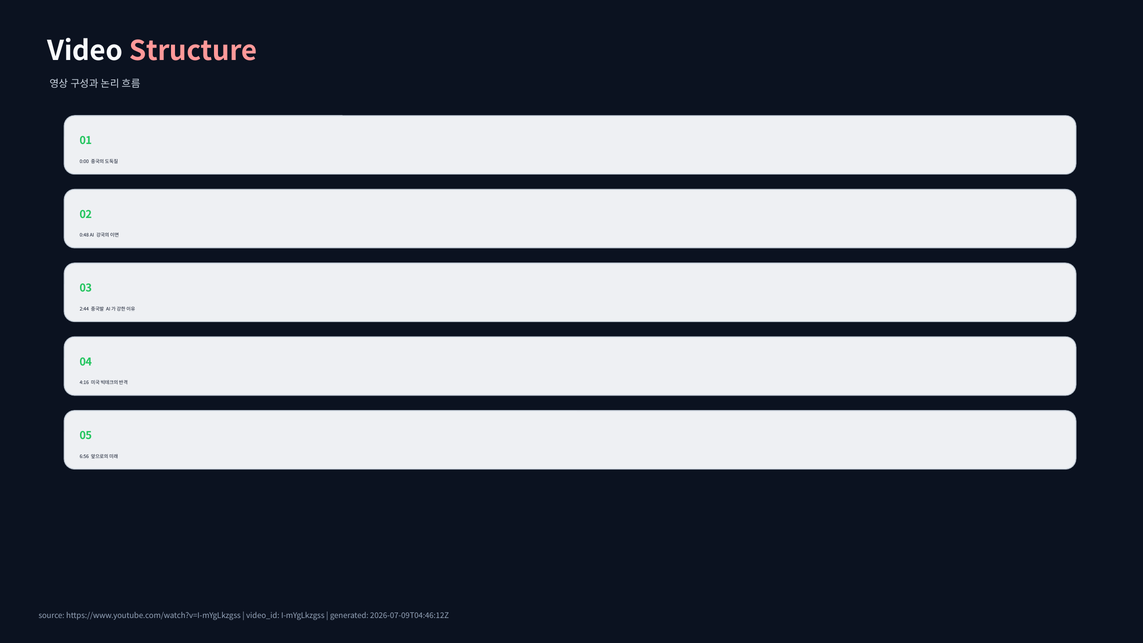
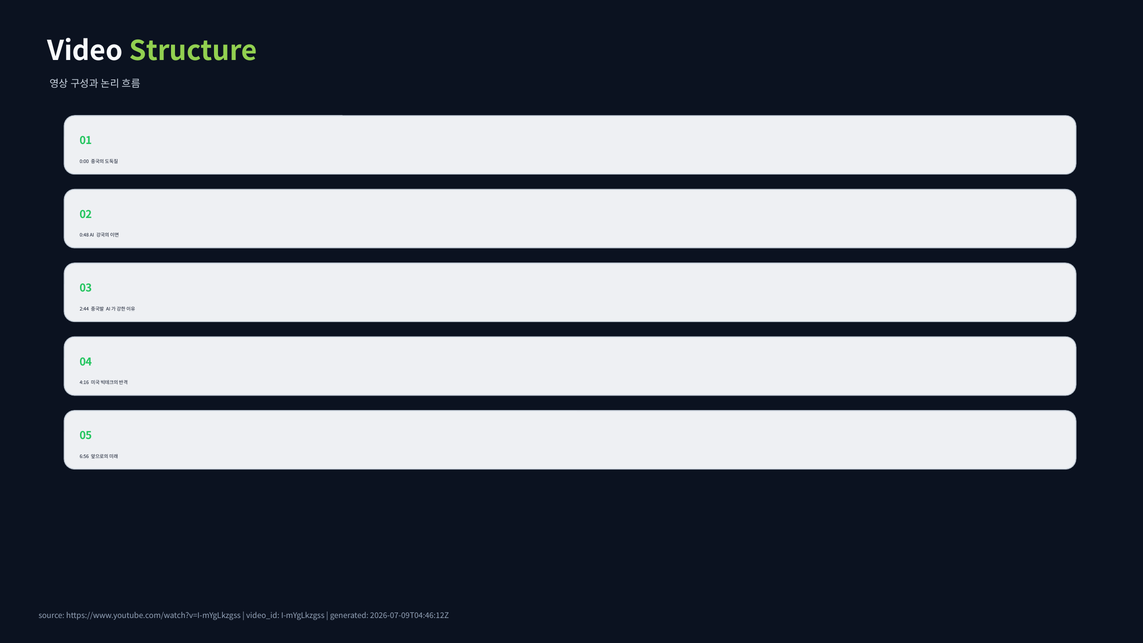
Structure colour: pink -> light green
